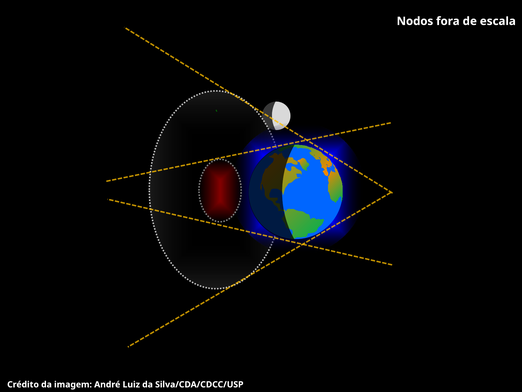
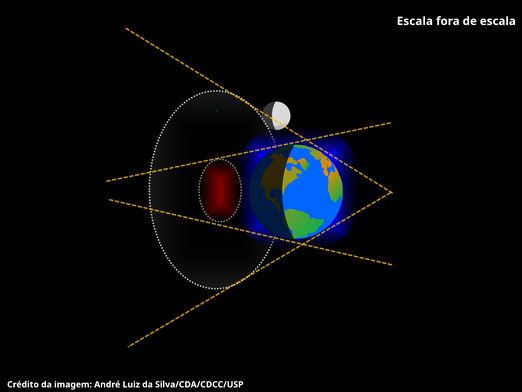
Nodos at (415, 21): Nodos -> Escala
